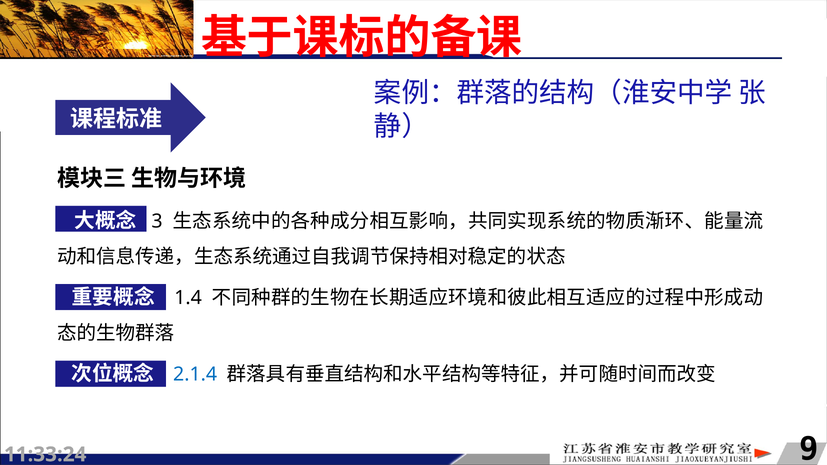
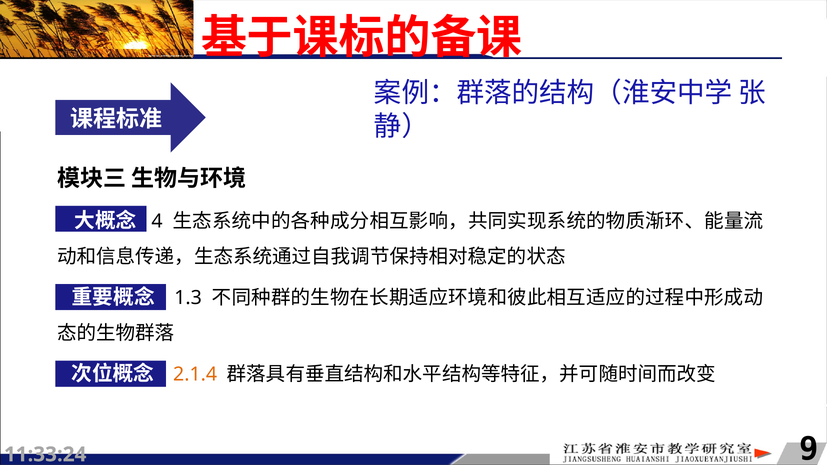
3: 3 -> 4
1.4: 1.4 -> 1.3
2.1.4 colour: blue -> orange
